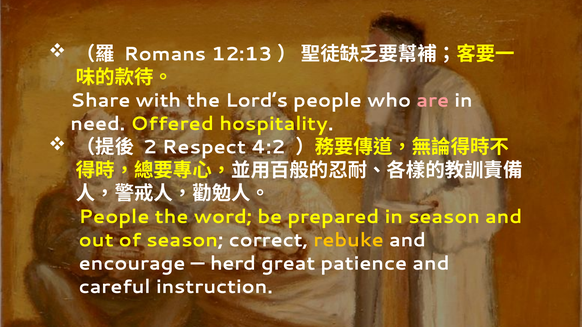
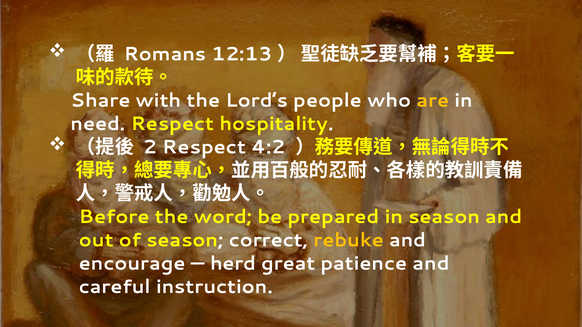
are colour: pink -> yellow
need Offered: Offered -> Respect
People at (114, 217): People -> Before
